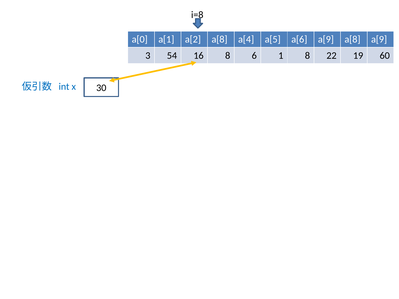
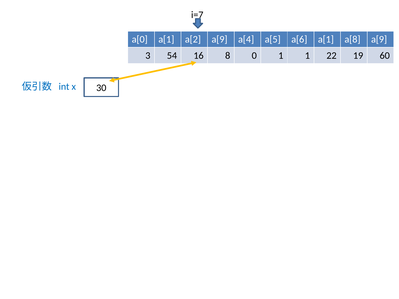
i=8: i=8 -> i=7
a[2 a[8: a[8 -> a[9
a[6 a[9: a[9 -> a[1
6: 6 -> 0
1 8: 8 -> 1
